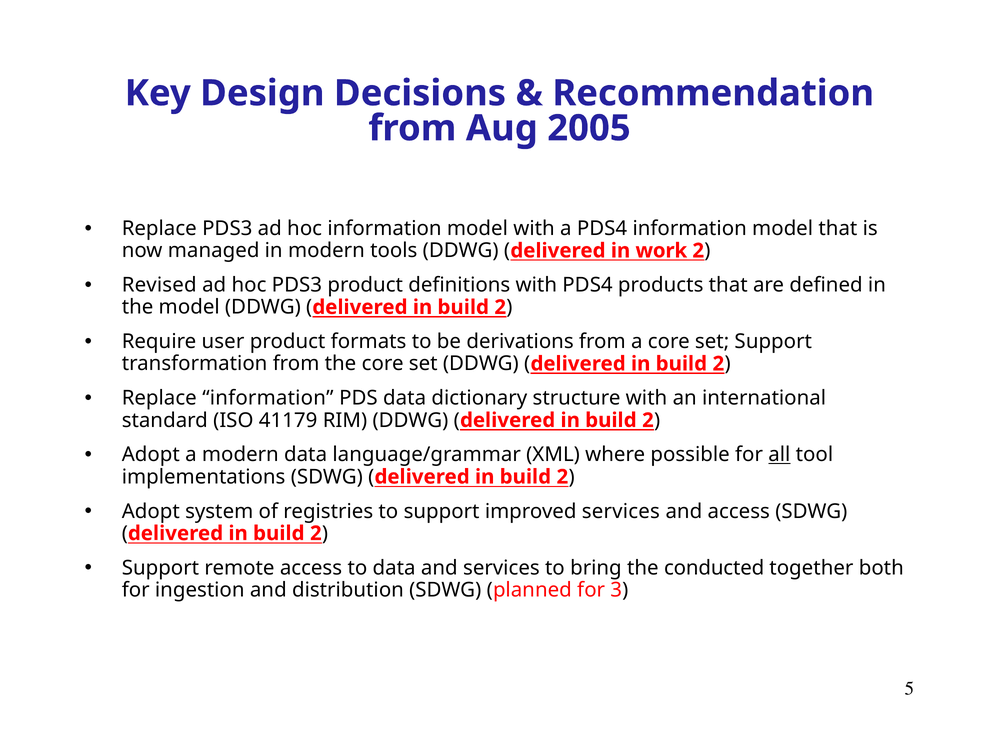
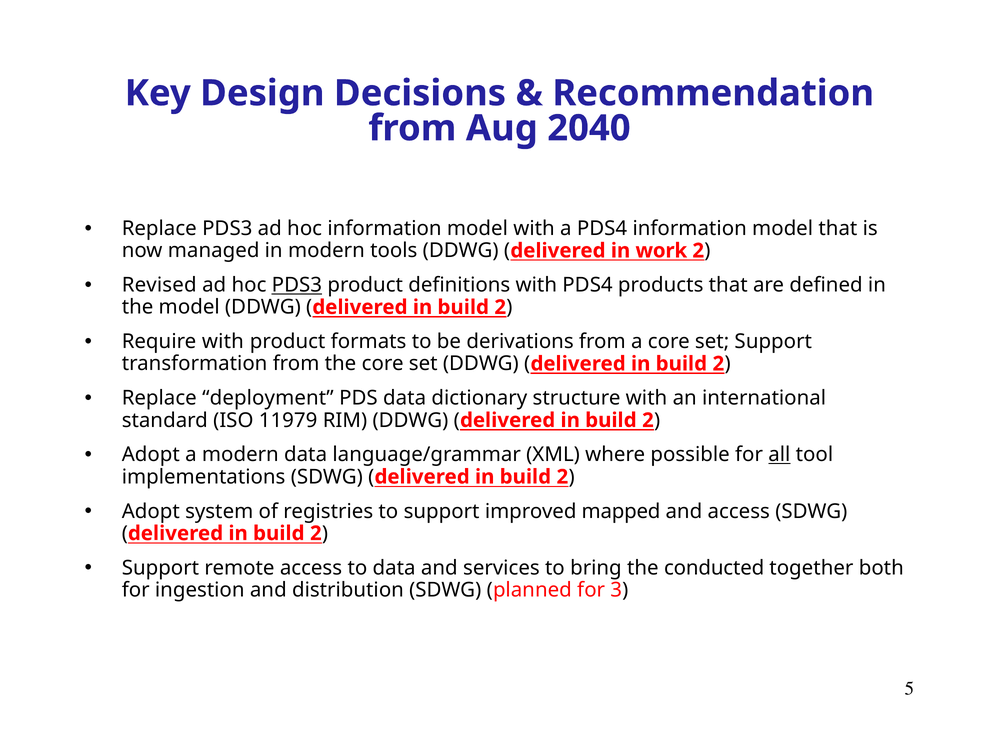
2005: 2005 -> 2040
PDS3 at (297, 285) underline: none -> present
Require user: user -> with
Replace information: information -> deployment
41179: 41179 -> 11979
improved services: services -> mapped
